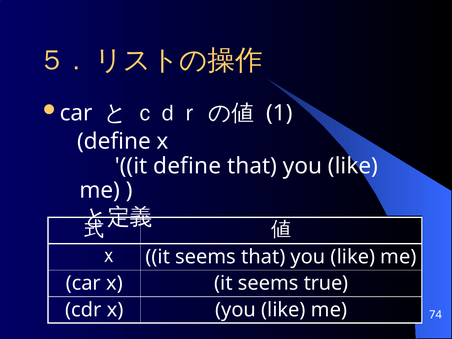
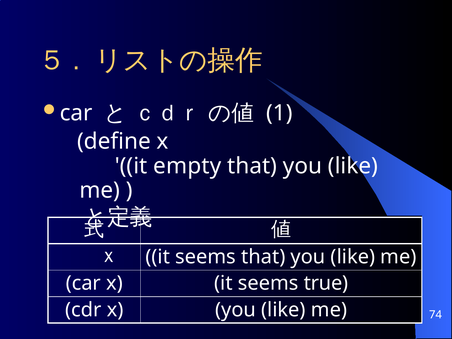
it define: define -> empty
